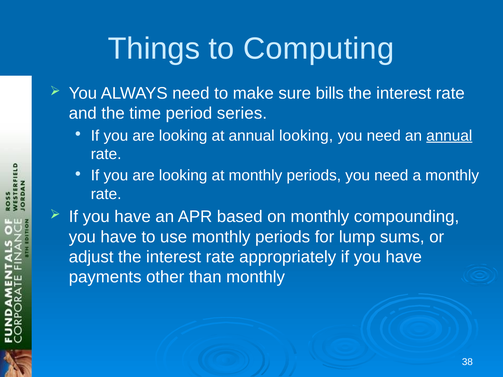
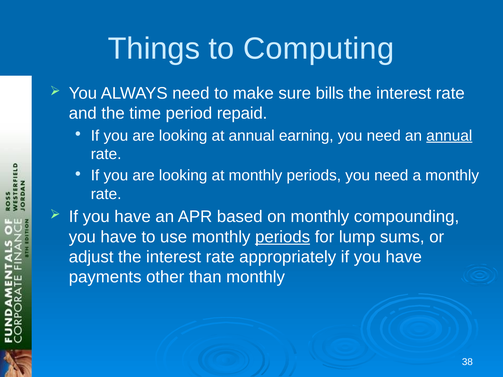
series: series -> repaid
annual looking: looking -> earning
periods at (283, 237) underline: none -> present
